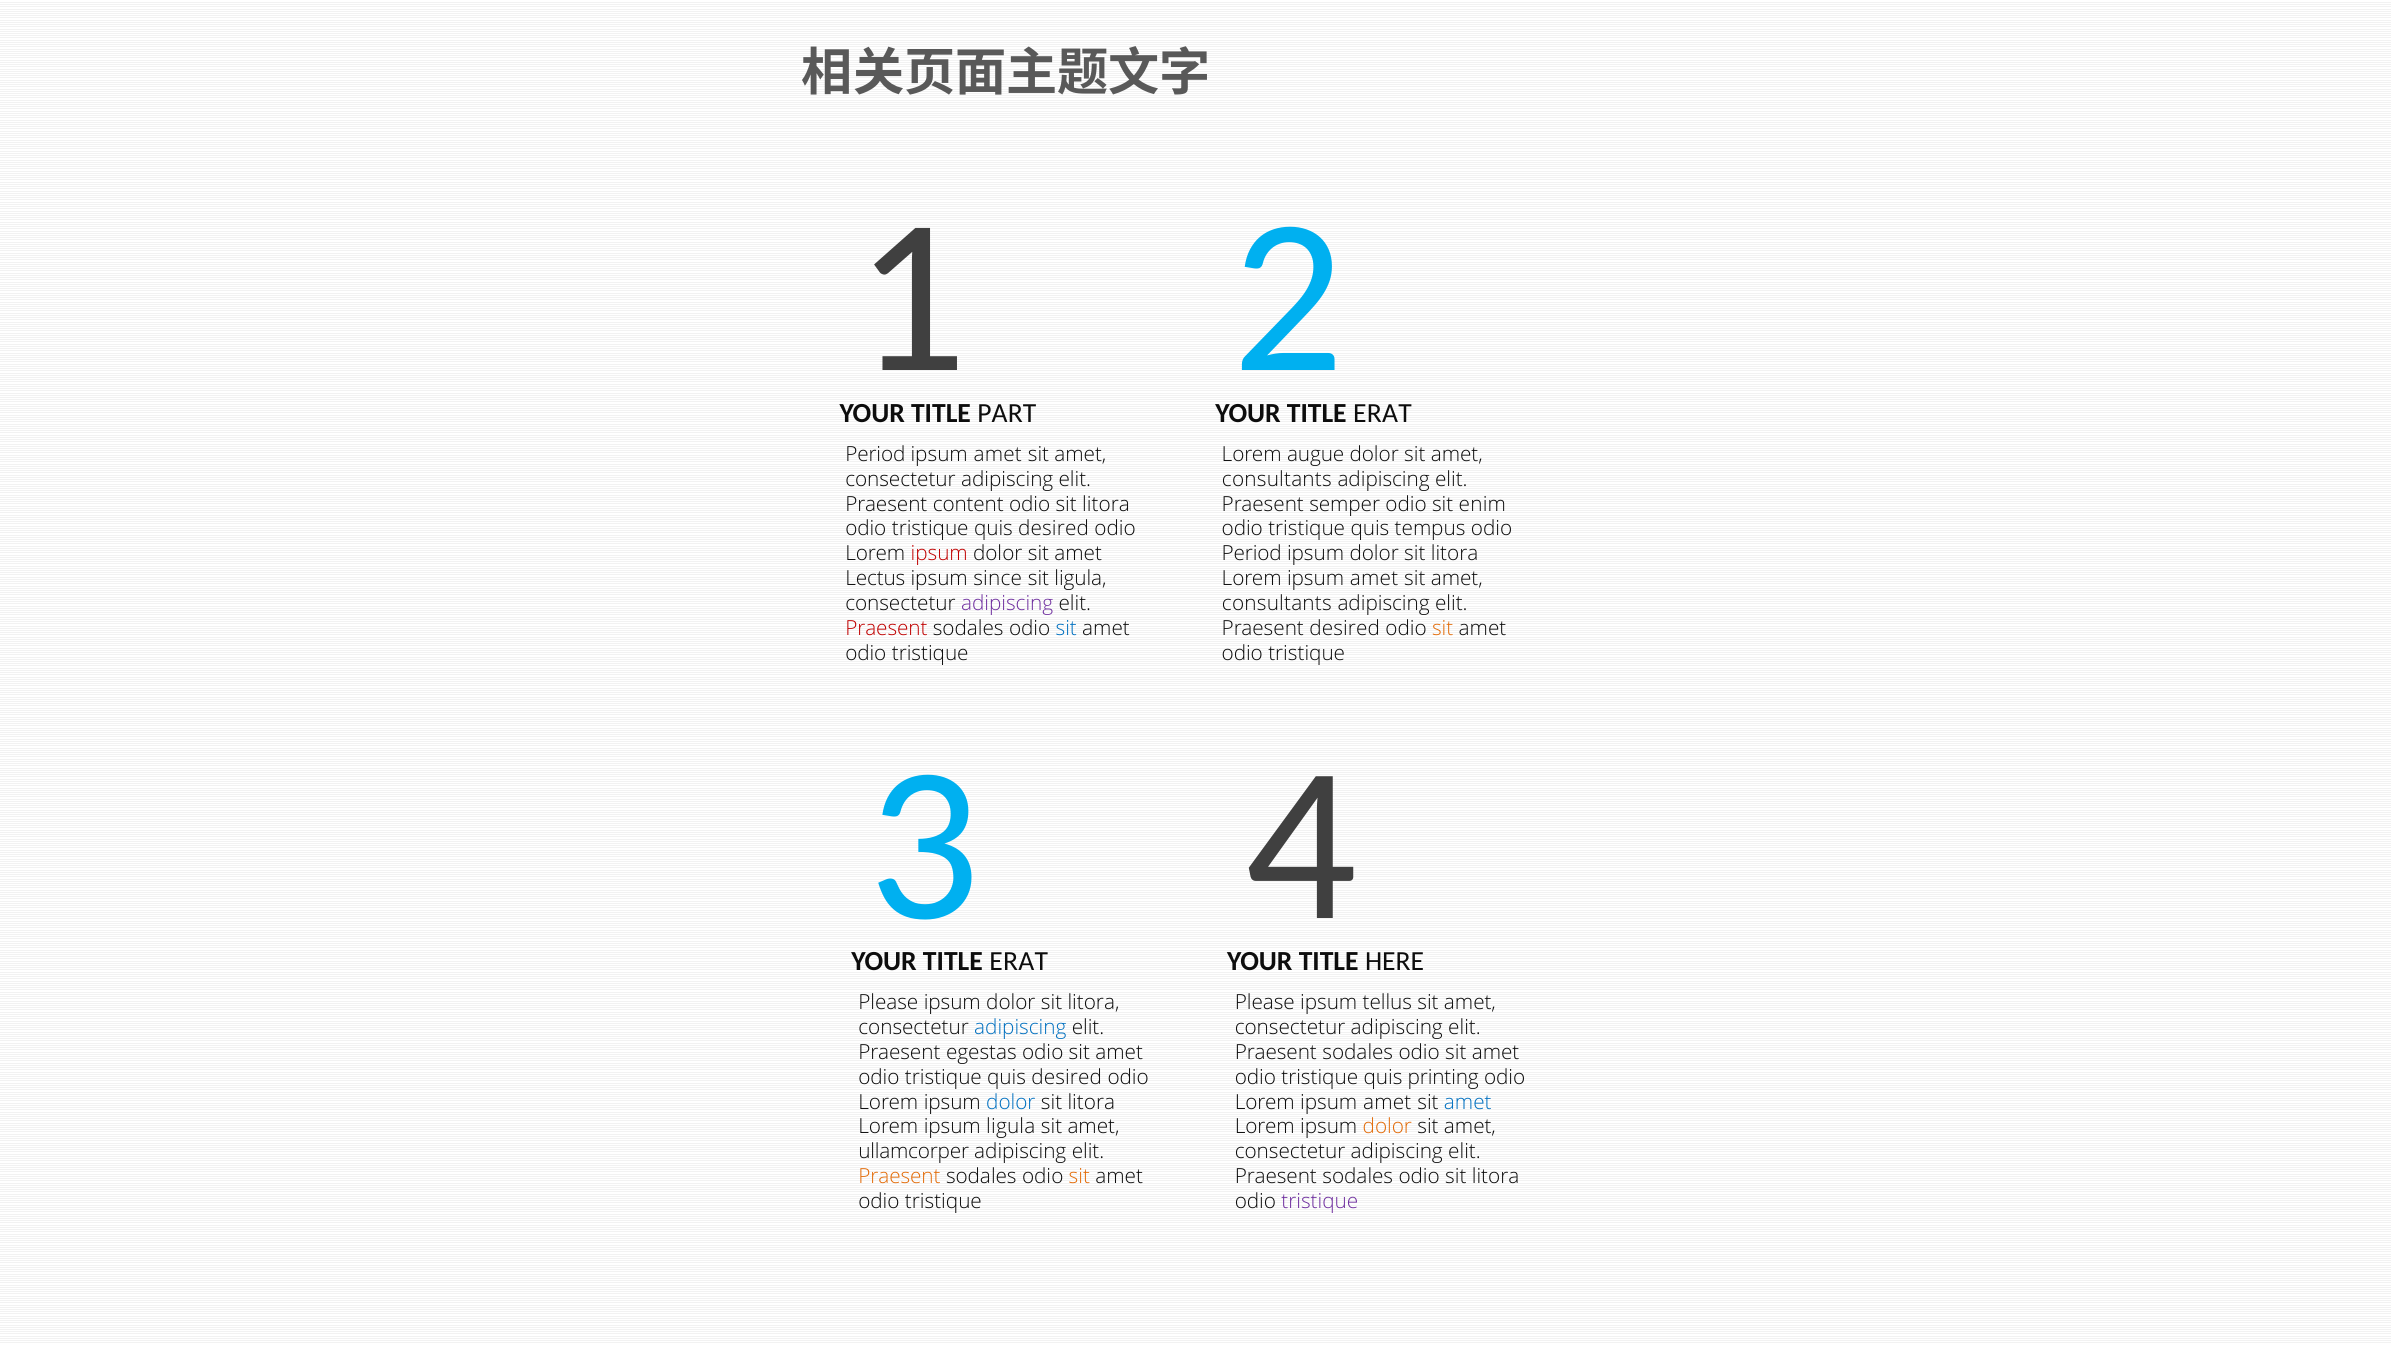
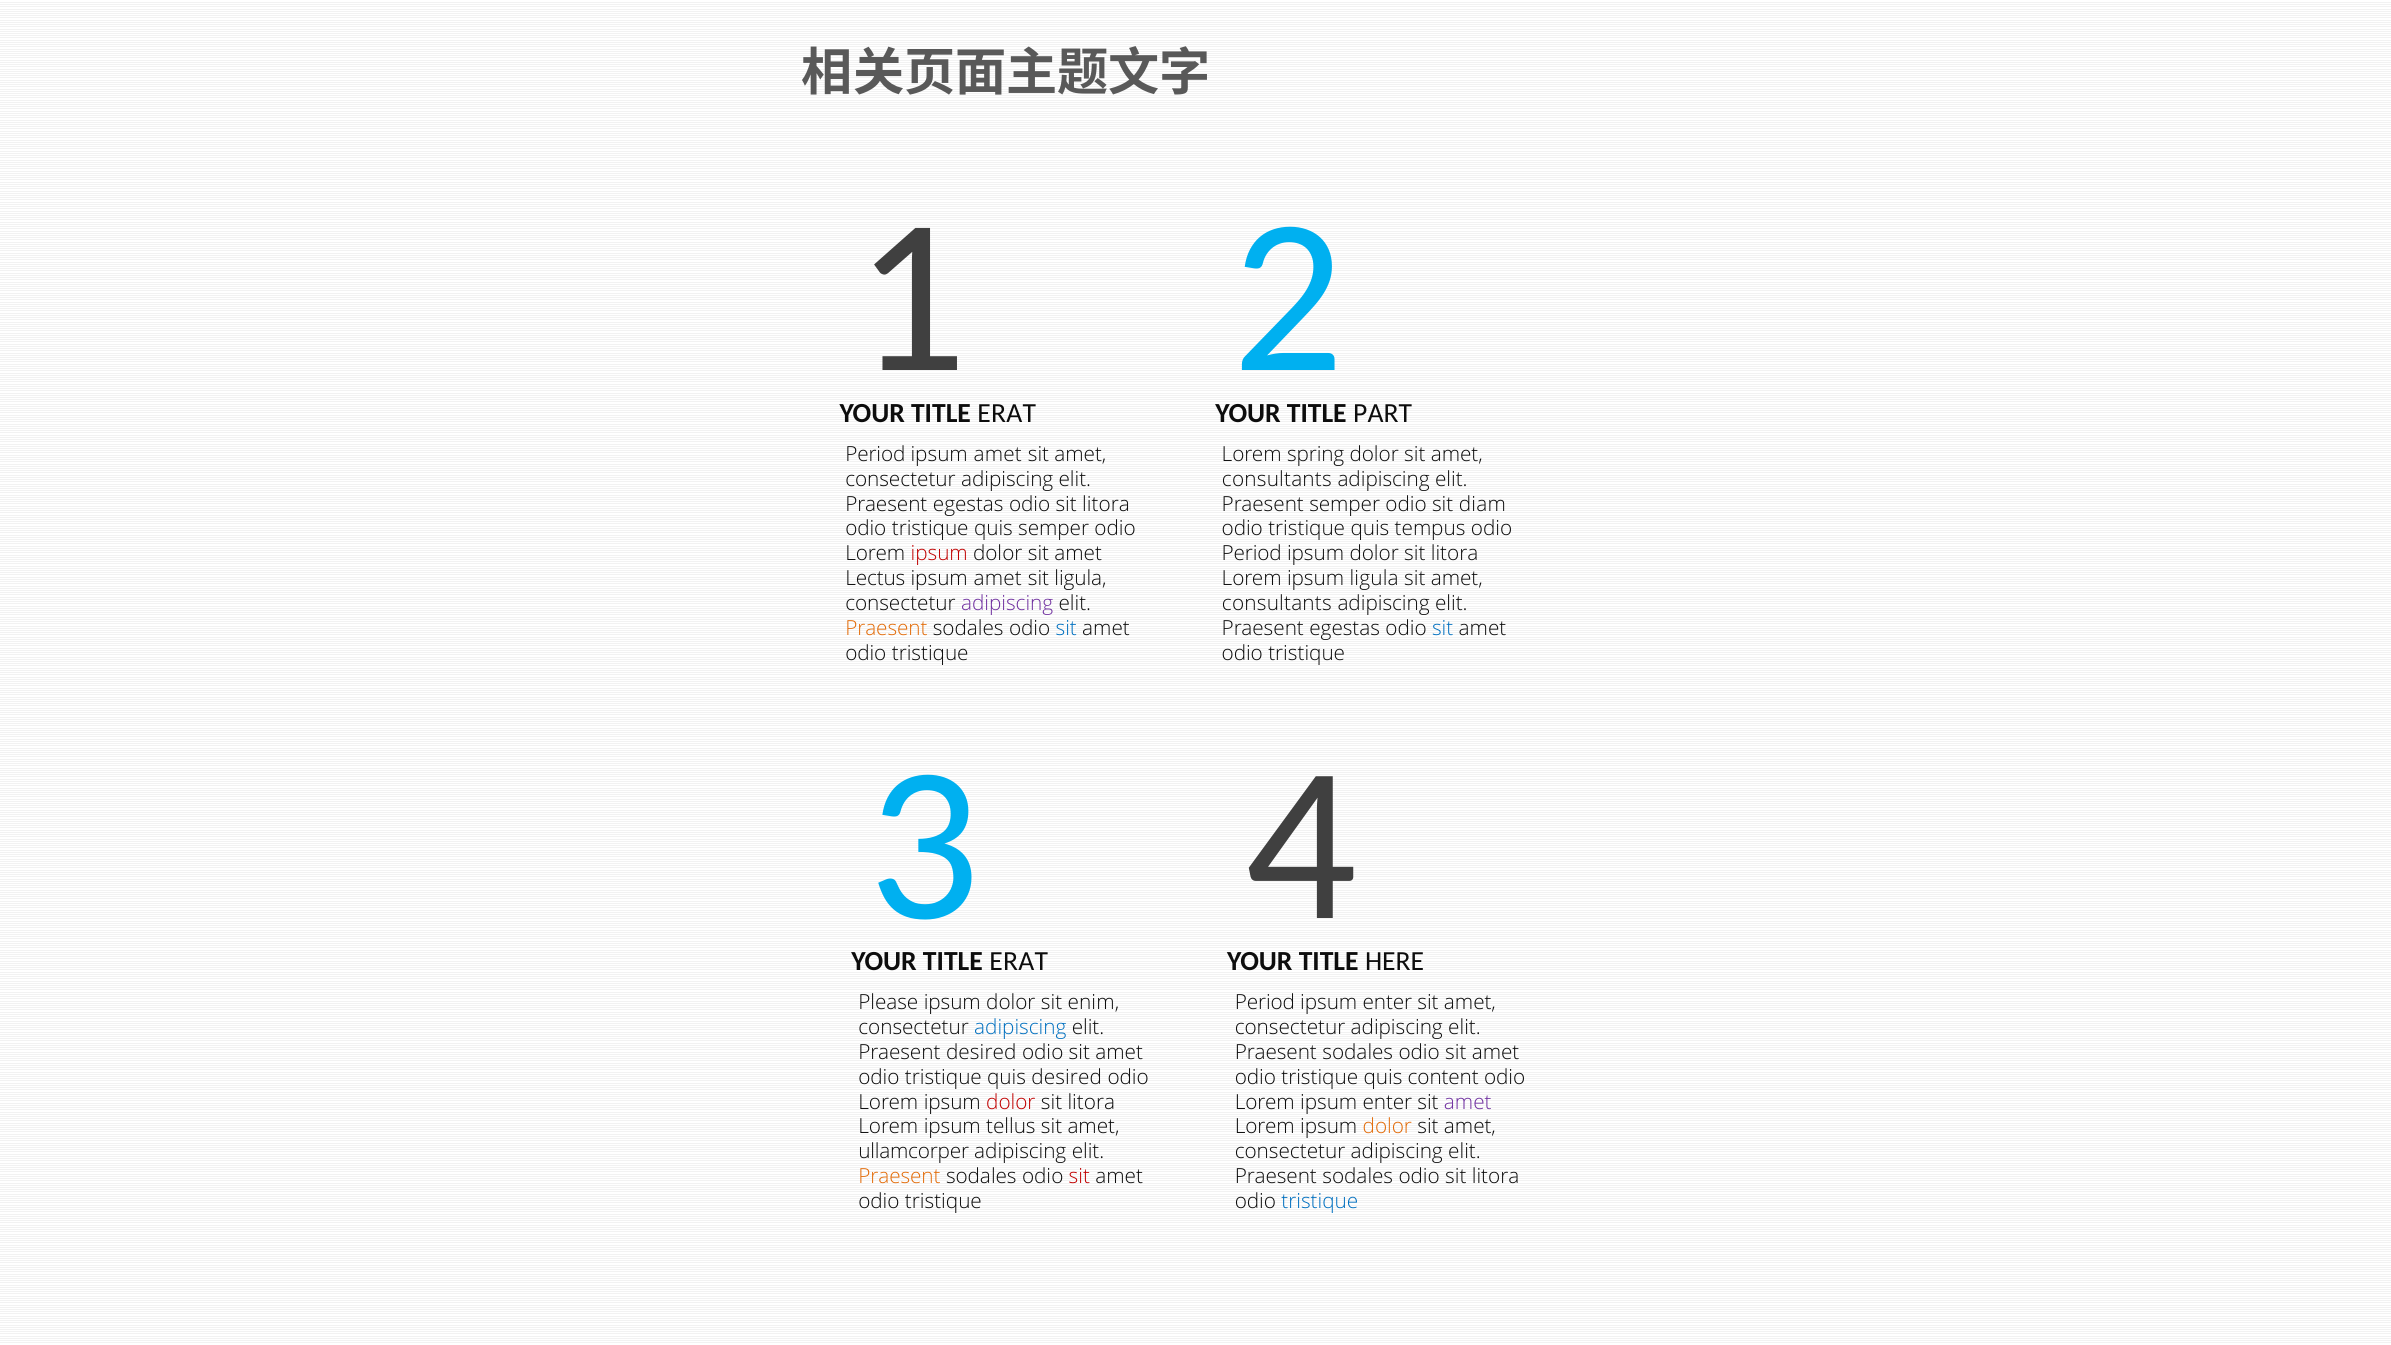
PART at (1007, 413): PART -> ERAT
ERAT at (1383, 413): ERAT -> PART
augue: augue -> spring
content at (968, 504): content -> egestas
enim: enim -> diam
desired at (1054, 529): desired -> semper
since at (998, 579): since -> amet
amet at (1374, 579): amet -> ligula
Praesent at (886, 628) colour: red -> orange
desired at (1345, 628): desired -> egestas
sit at (1443, 628) colour: orange -> blue
litora at (1093, 1003): litora -> enim
Please at (1265, 1003): Please -> Period
tellus at (1387, 1003): tellus -> enter
Praesent egestas: egestas -> desired
printing: printing -> content
dolor at (1011, 1102) colour: blue -> red
amet at (1387, 1102): amet -> enter
amet at (1468, 1102) colour: blue -> purple
ipsum ligula: ligula -> tellus
sit at (1079, 1177) colour: orange -> red
tristique at (1320, 1202) colour: purple -> blue
